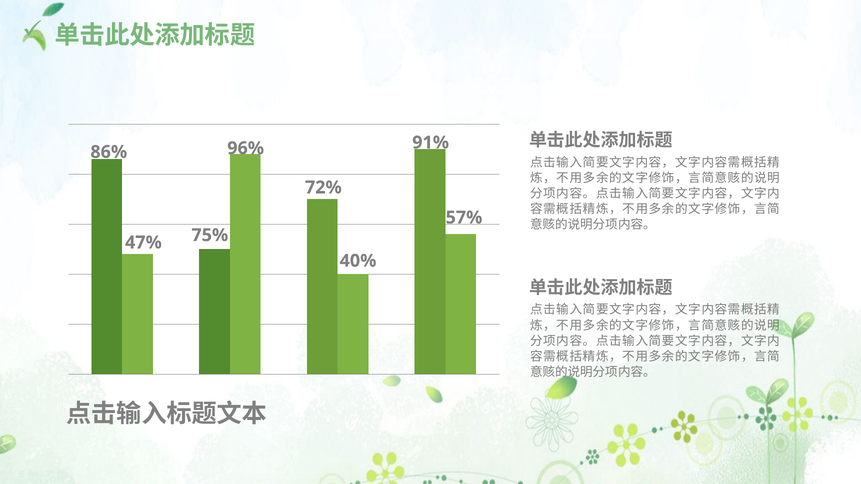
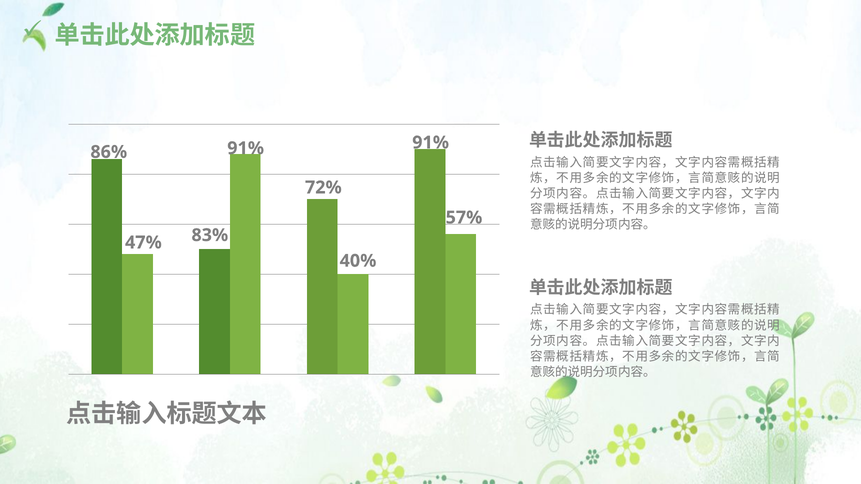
96% at (246, 148): 96% -> 91%
75%: 75% -> 83%
